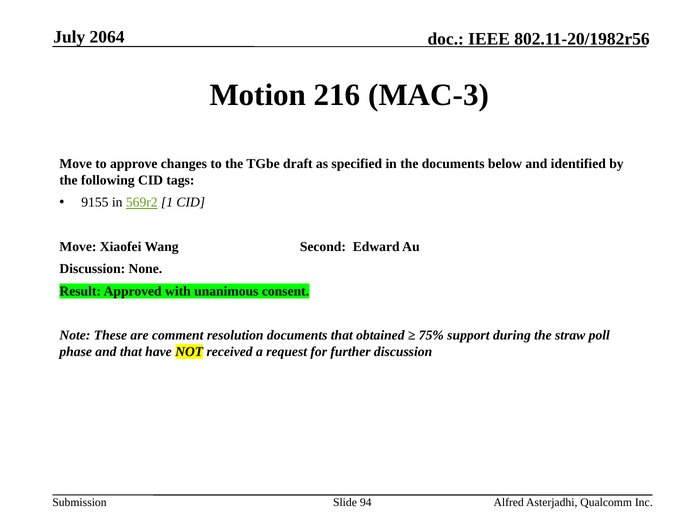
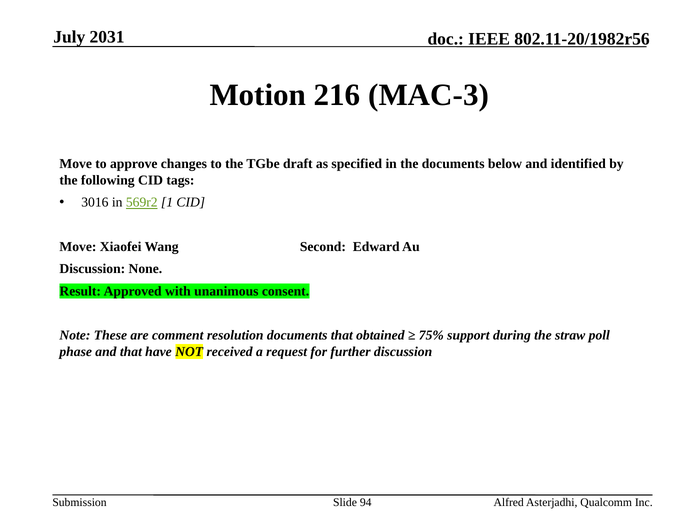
2064: 2064 -> 2031
9155: 9155 -> 3016
